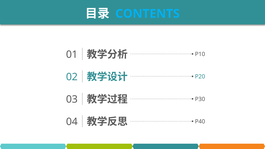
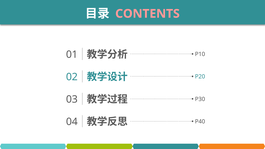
CONTENTS colour: light blue -> pink
